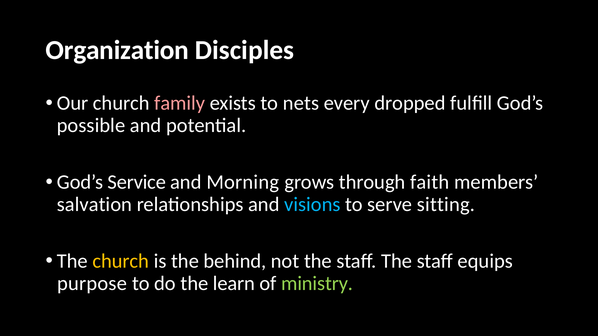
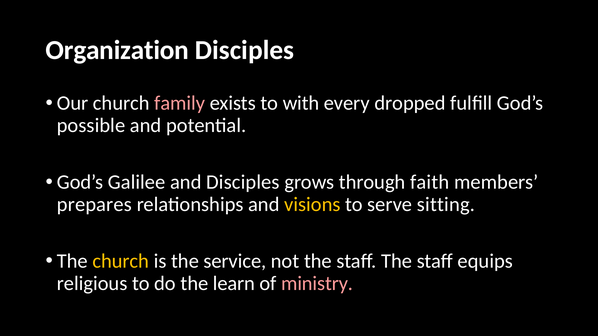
nets: nets -> with
Service: Service -> Galilee
and Morning: Morning -> Disciples
salvation: salvation -> prepares
visions colour: light blue -> yellow
behind: behind -> service
purpose: purpose -> religious
ministry colour: light green -> pink
